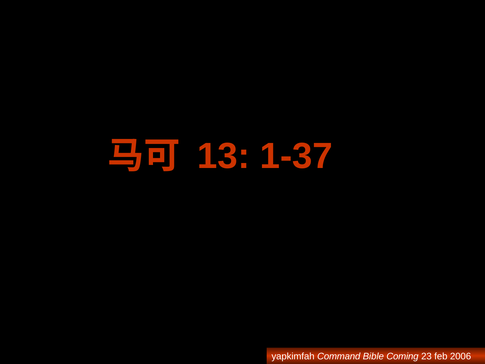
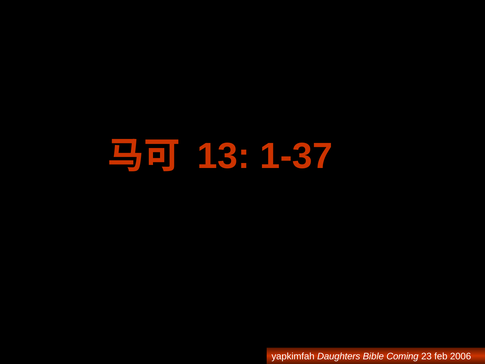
Command: Command -> Daughters
